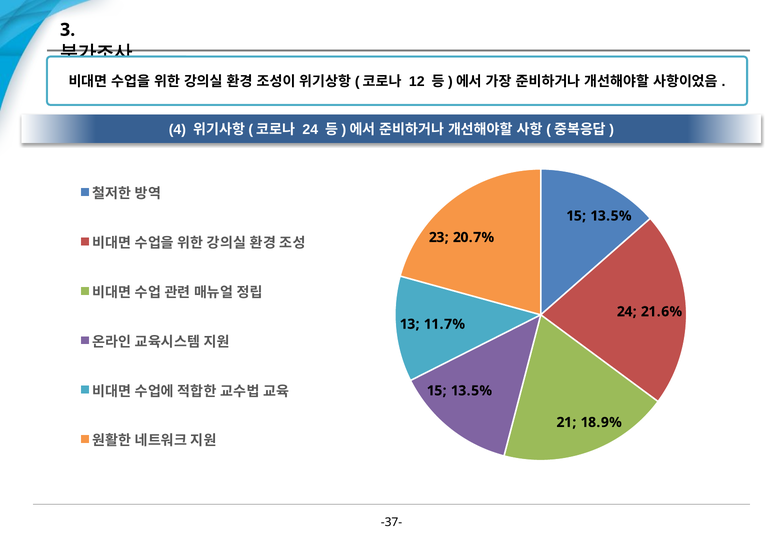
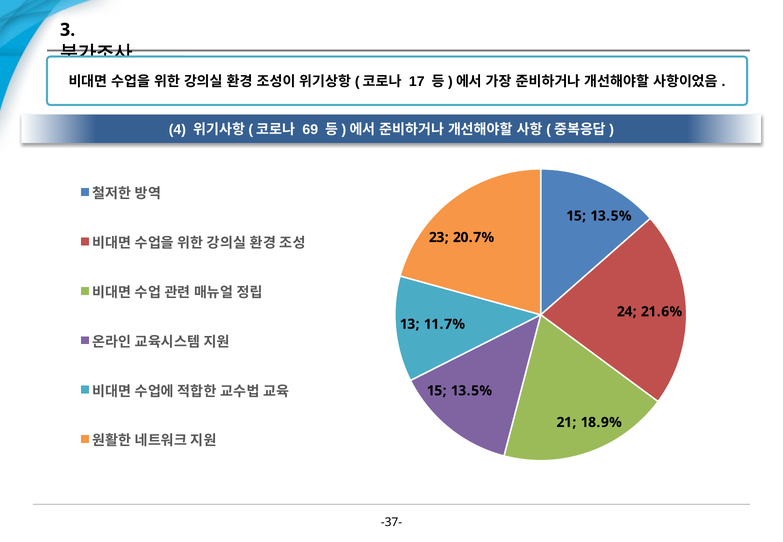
12: 12 -> 17
24 at (310, 130): 24 -> 69
